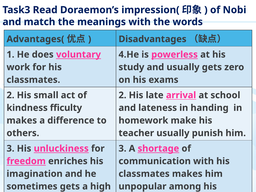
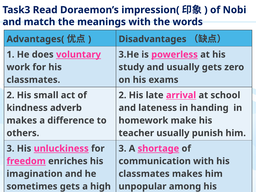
4.He: 4.He -> 3.He
fficulty: fficulty -> adverb
